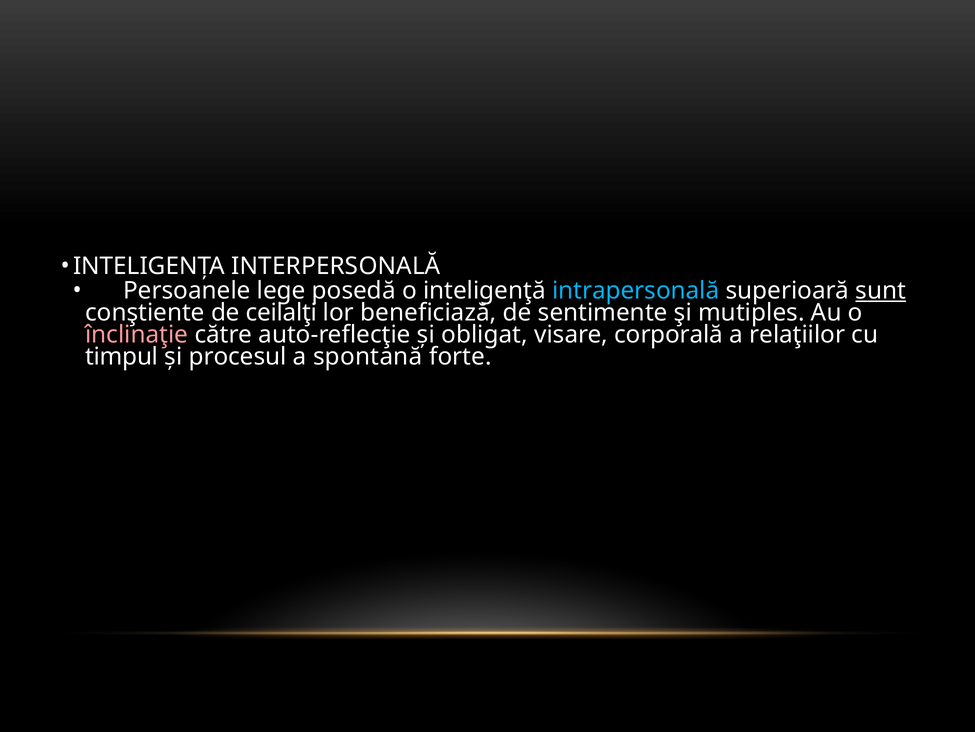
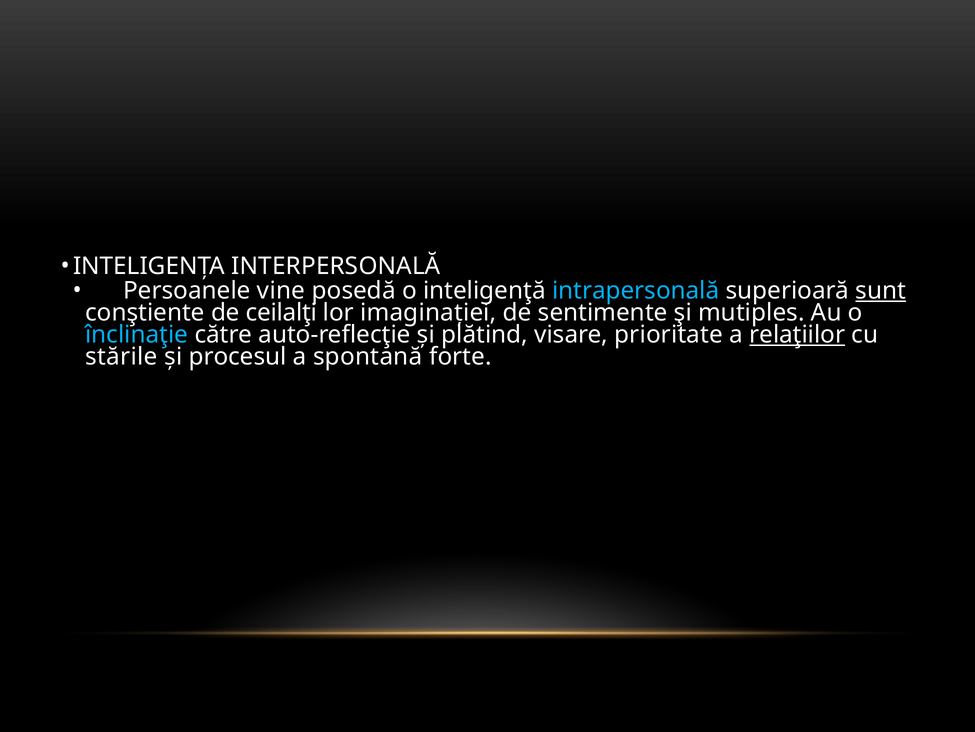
lege: lege -> vine
beneficiază: beneficiază -> imaginației
înclinaţie colour: pink -> light blue
obligat: obligat -> plătind
corporală: corporală -> prioritate
relaţiilor underline: none -> present
timpul: timpul -> stările
